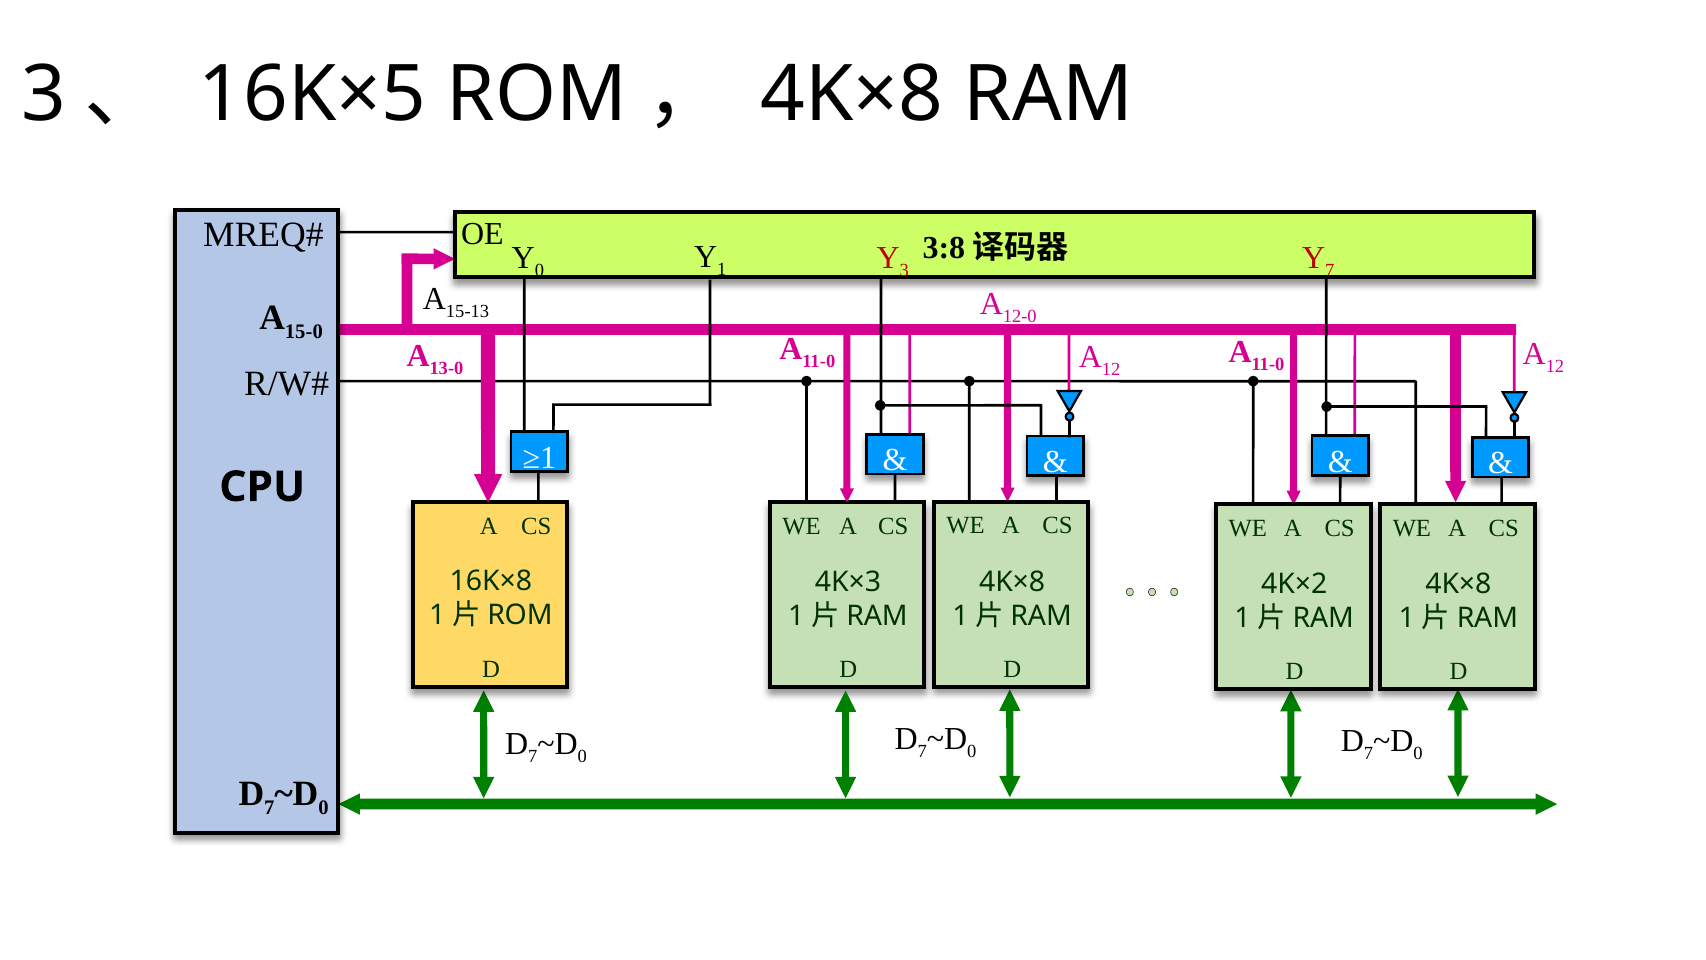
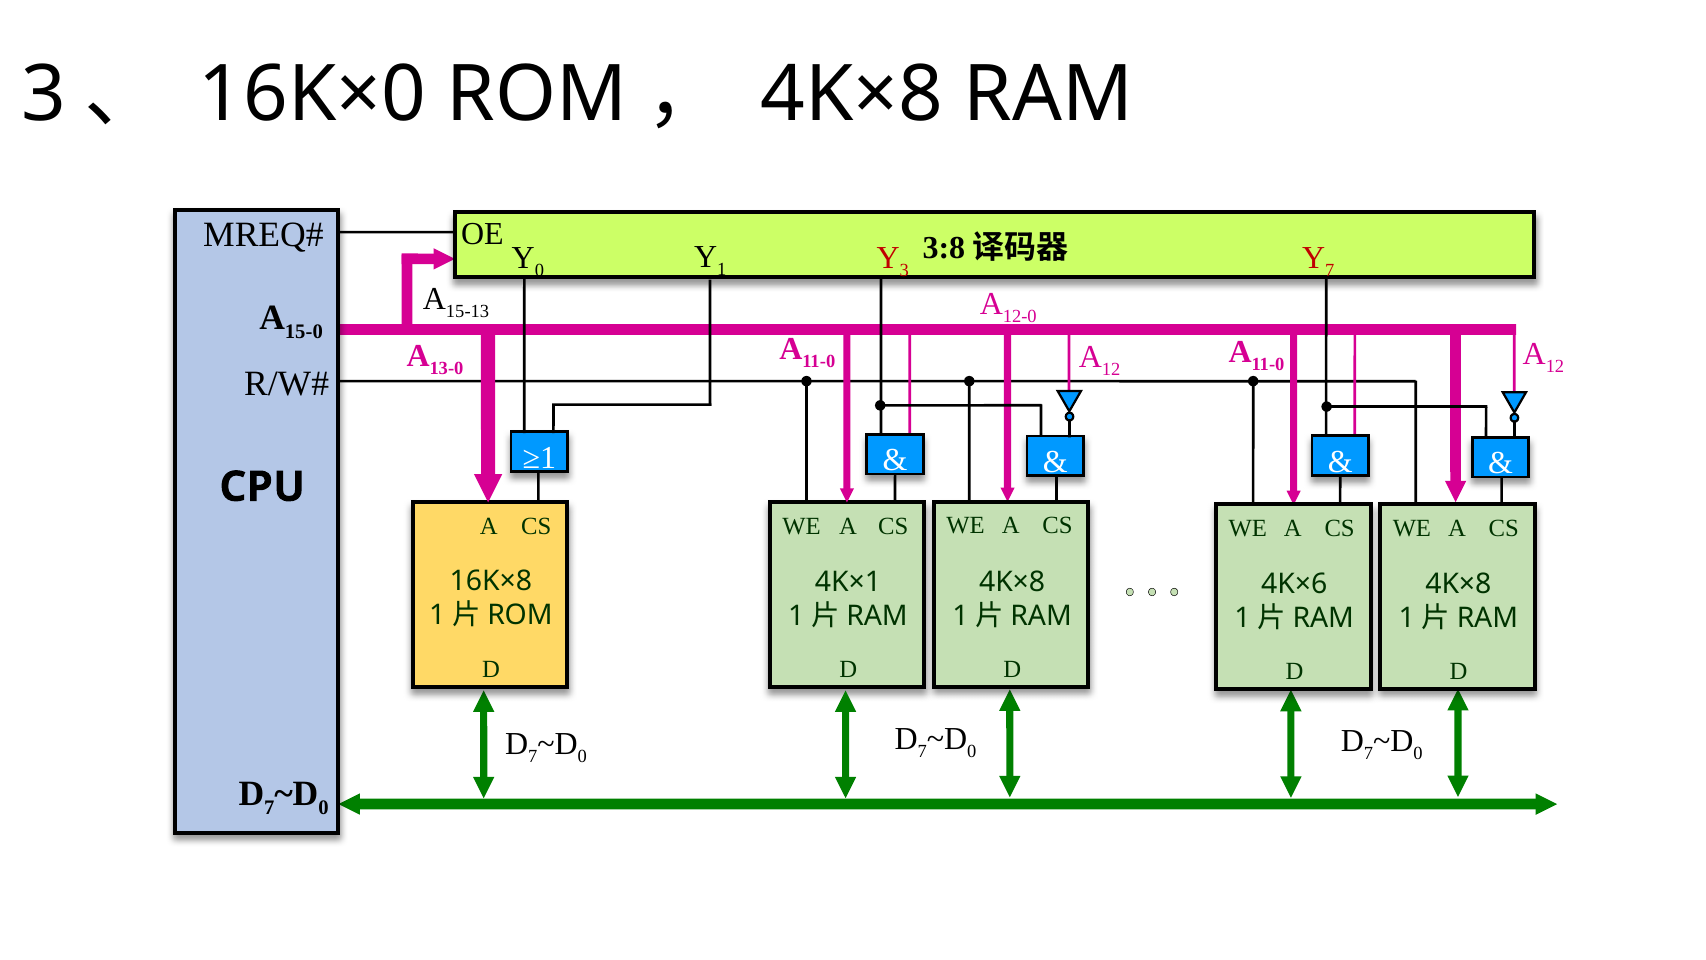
16K×5: 16K×5 -> 16K×0
4K×3: 4K×3 -> 4K×1
4K×2: 4K×2 -> 4K×6
